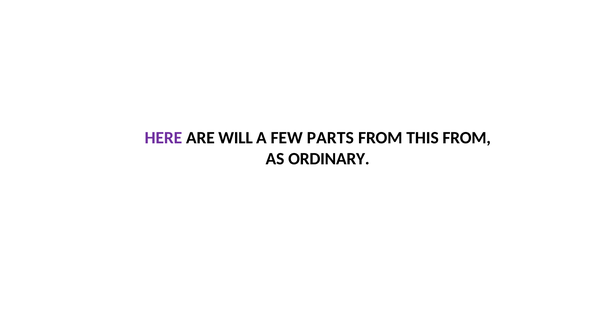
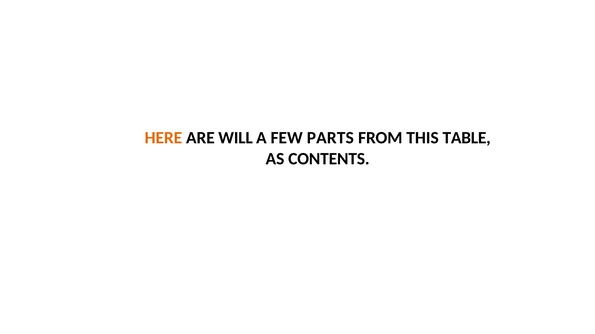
HERE colour: purple -> orange
THIS FROM: FROM -> TABLE
ORDINARY: ORDINARY -> CONTENTS
